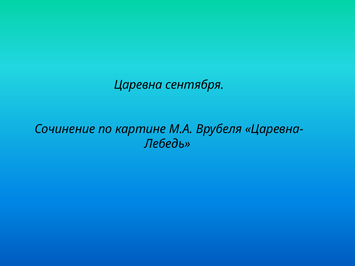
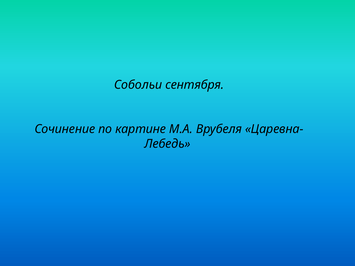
Царевна: Царевна -> Собольи
